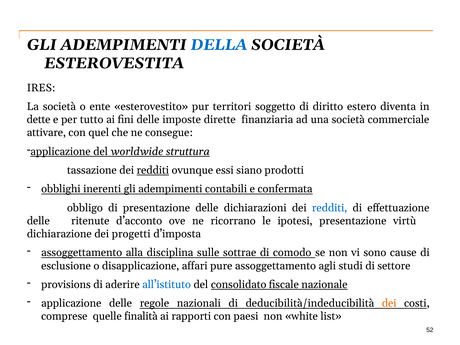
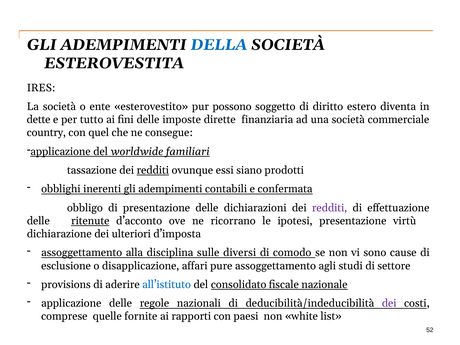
territori: territori -> possono
attivare: attivare -> country
struttura: struttura -> familiari
redditi at (330, 208) colour: blue -> purple
ritenute underline: none -> present
progetti: progetti -> ulteriori
sottrae: sottrae -> diversi
dei at (389, 303) colour: orange -> purple
finalità: finalità -> fornite
